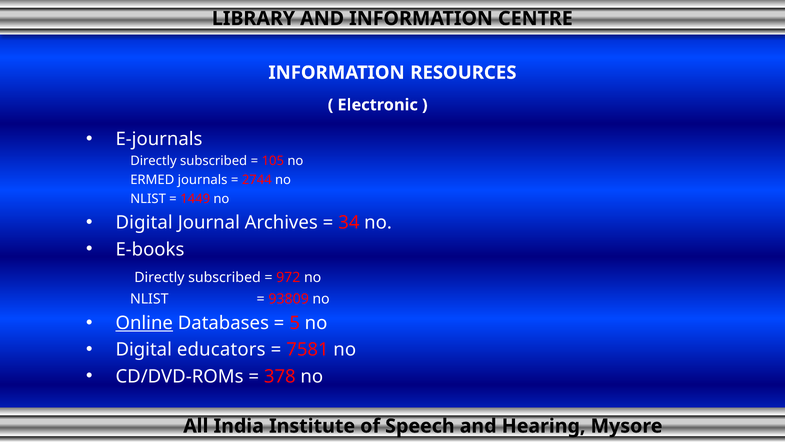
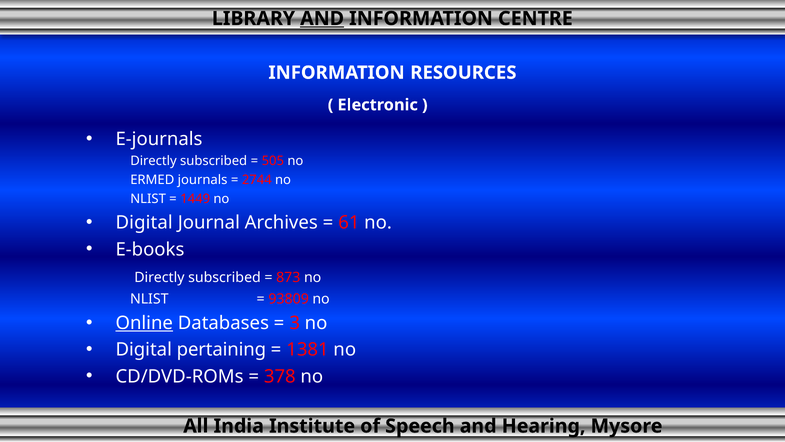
AND at (322, 19) underline: none -> present
105: 105 -> 505
34: 34 -> 61
972: 972 -> 873
5: 5 -> 3
educators: educators -> pertaining
7581: 7581 -> 1381
